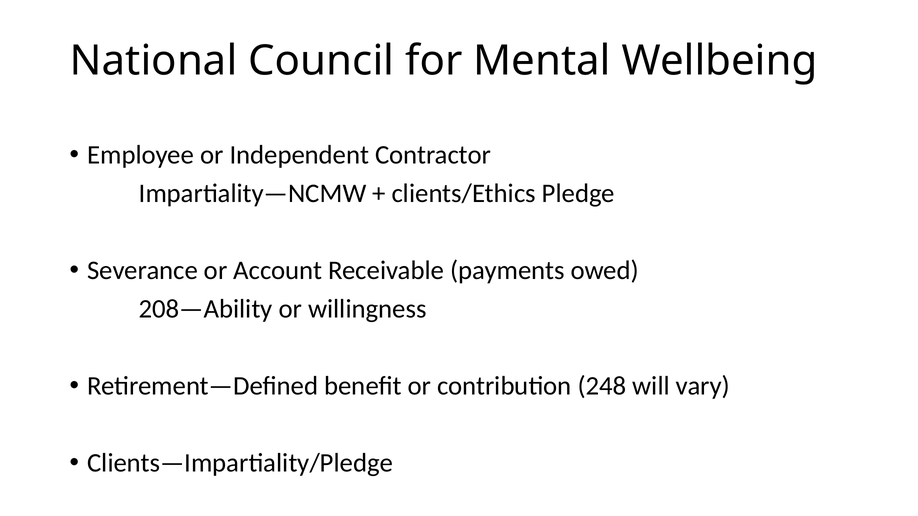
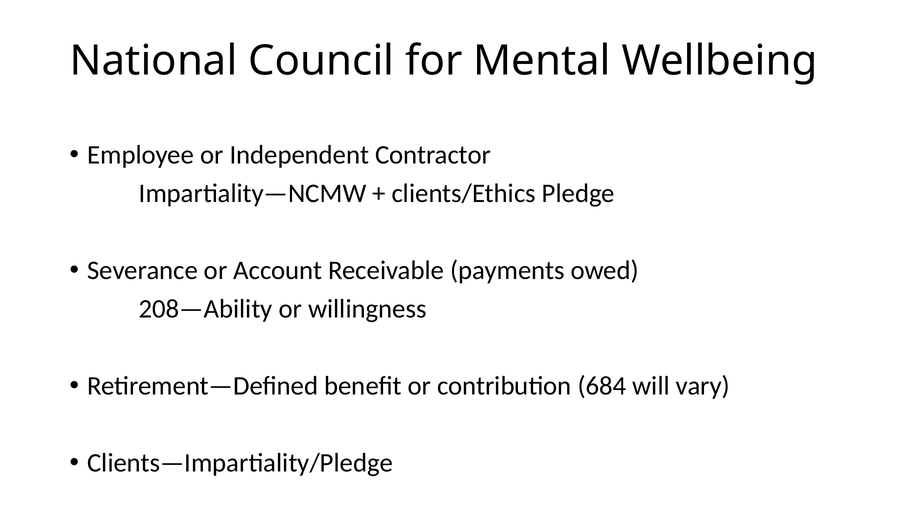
248: 248 -> 684
